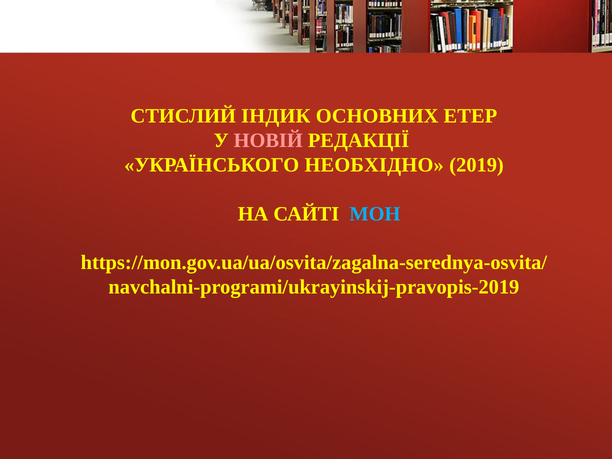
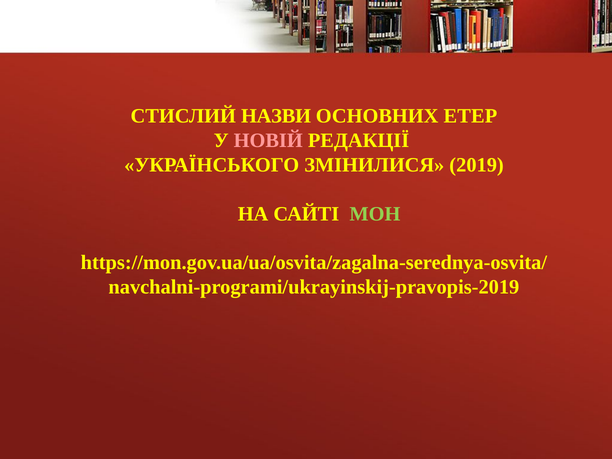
ІНДИК: ІНДИК -> НАЗВИ
НЕОБХІДНО: НЕОБХІДНО -> ЗМІНИЛИСЯ
МОН colour: light blue -> light green
